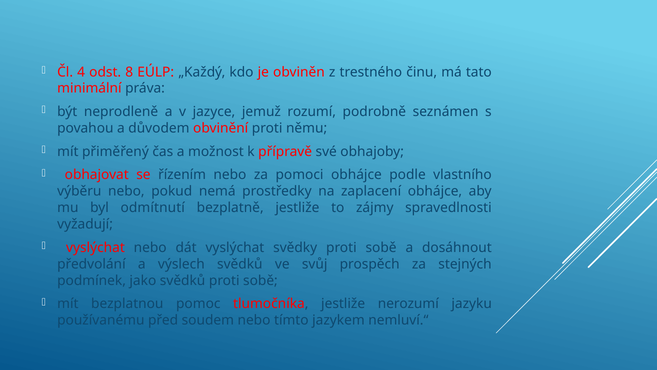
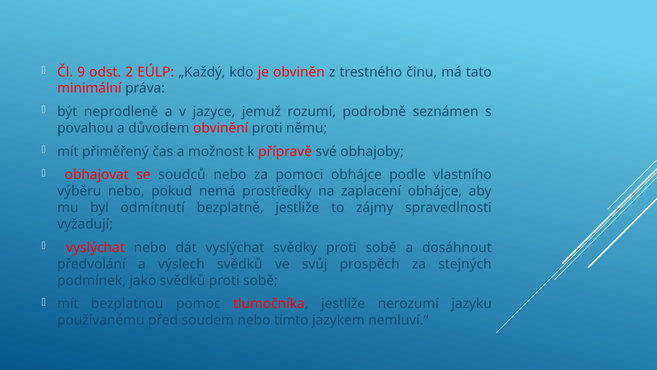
4: 4 -> 9
8: 8 -> 2
řízením: řízením -> soudců
